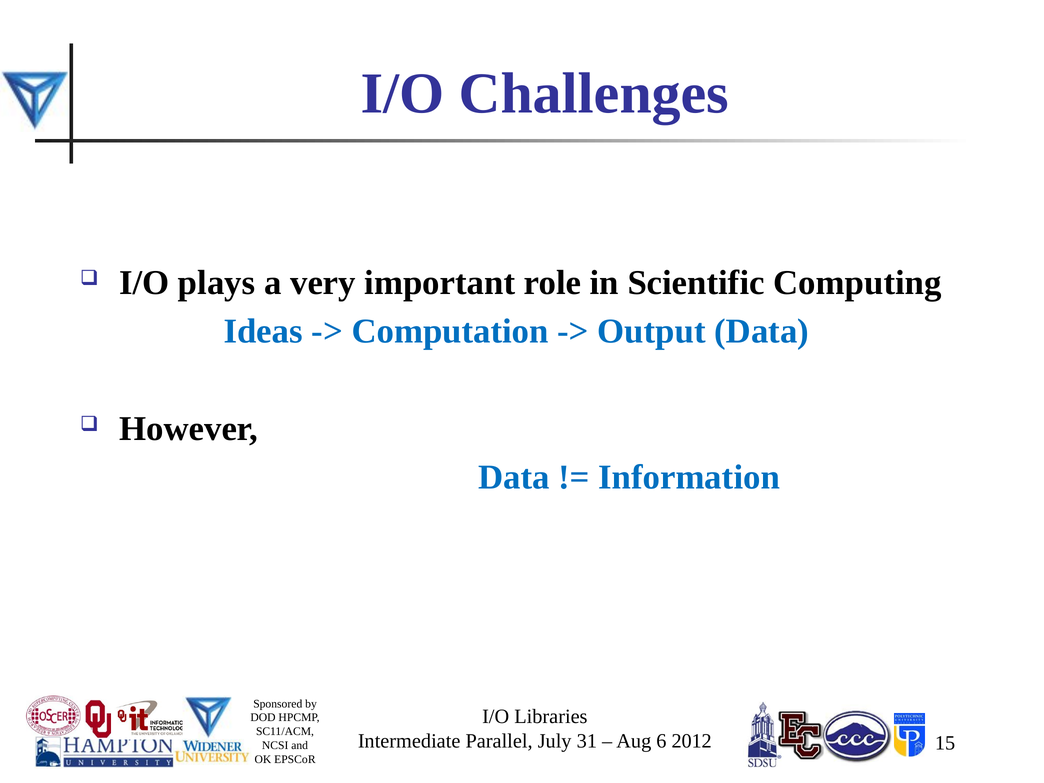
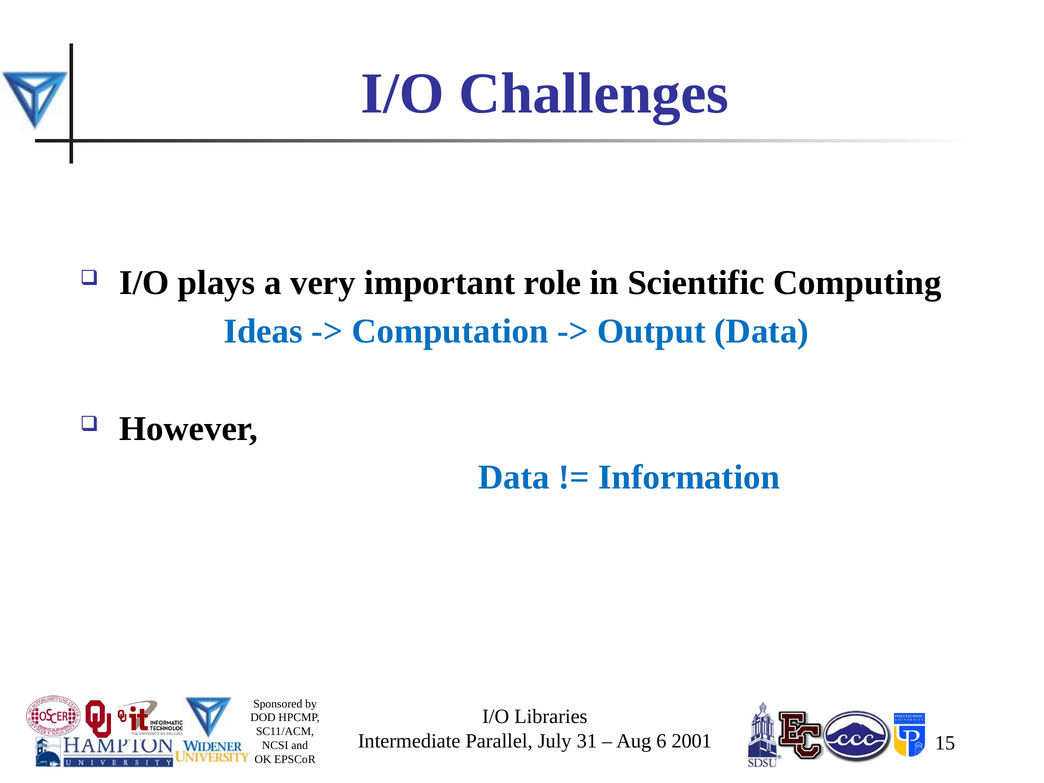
2012: 2012 -> 2001
